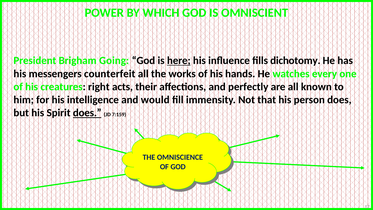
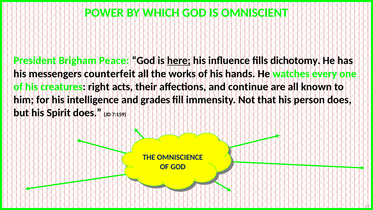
Going: Going -> Peace
perfectly: perfectly -> continue
would: would -> grades
does at (87, 113) underline: present -> none
